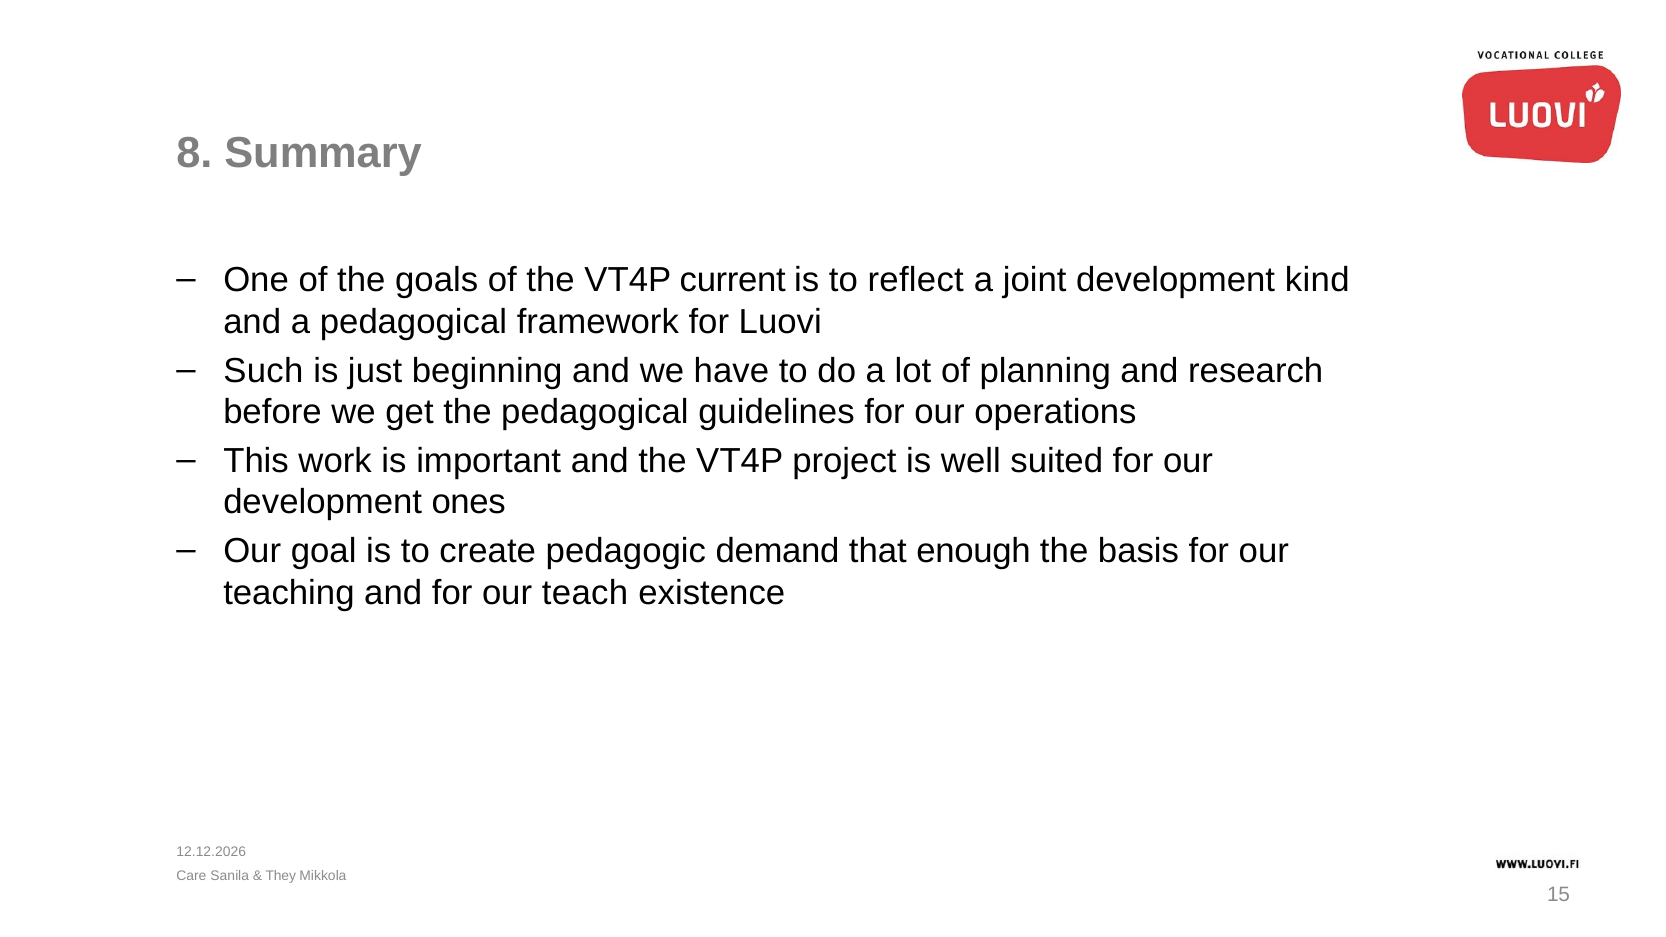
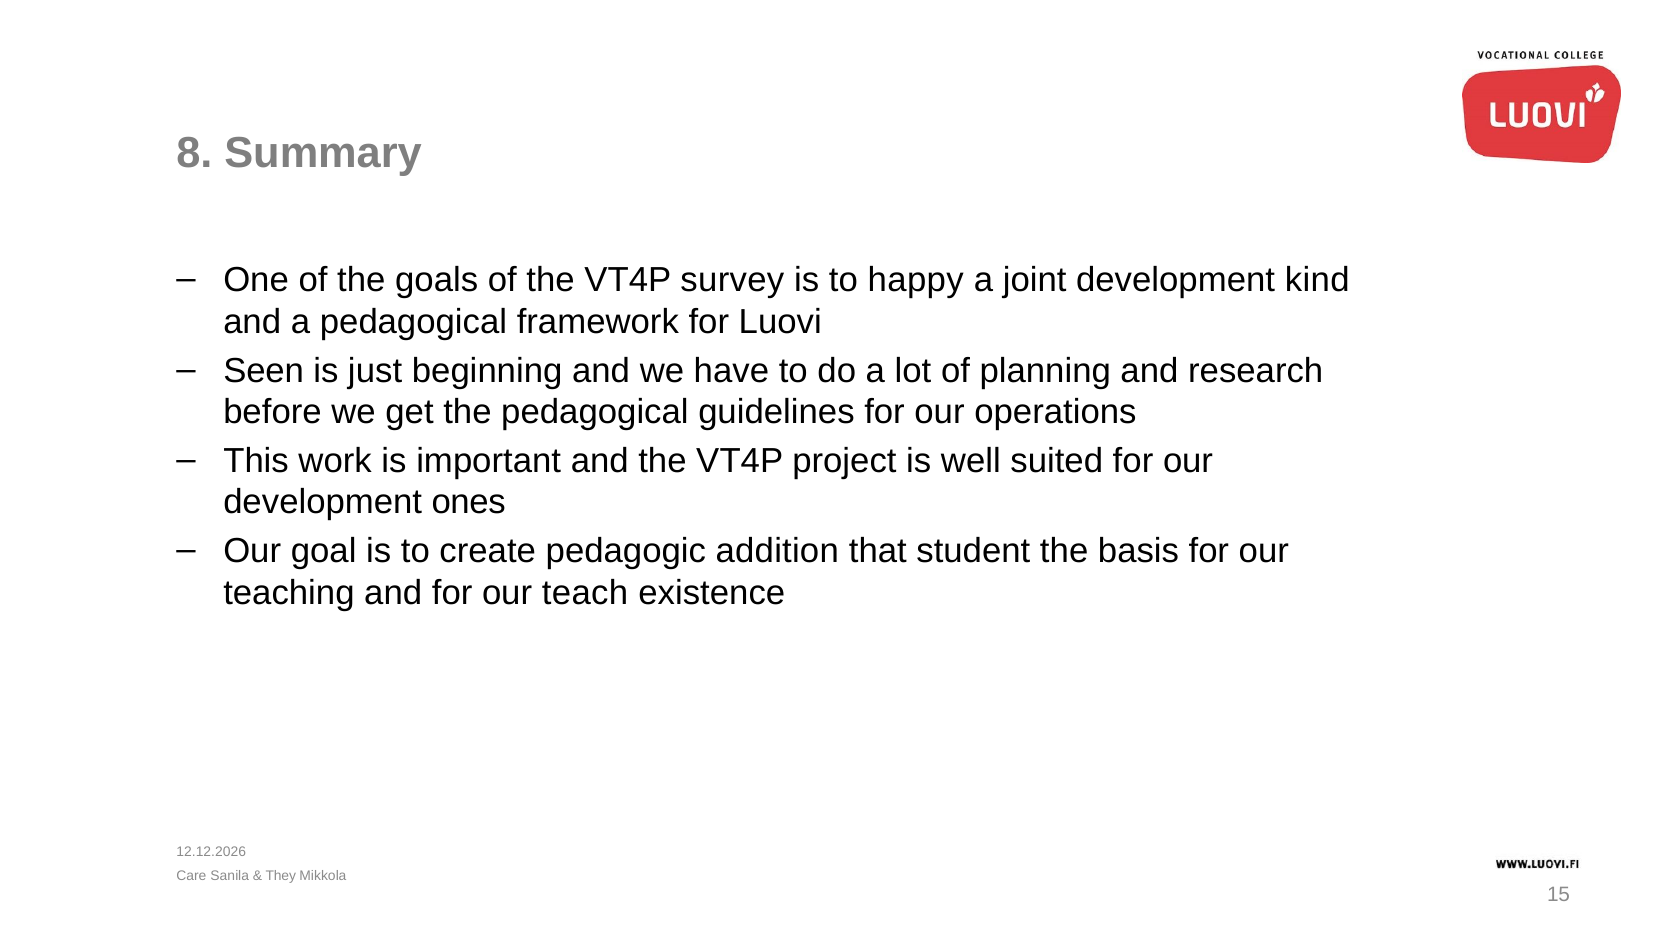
current: current -> survey
reflect: reflect -> happy
Such: Such -> Seen
demand: demand -> addition
enough: enough -> student
